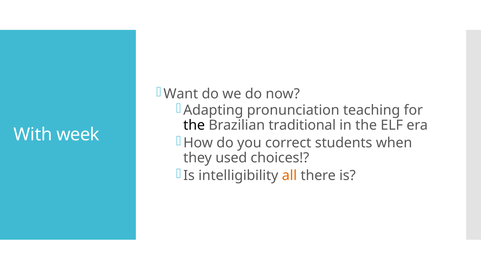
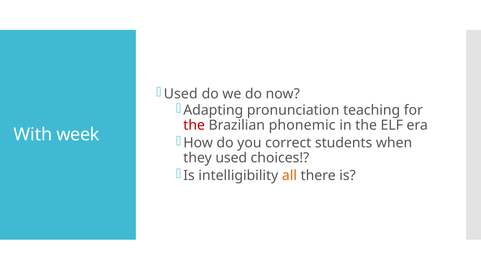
Want at (181, 94): Want -> Used
the at (194, 126) colour: black -> red
traditional: traditional -> phonemic
